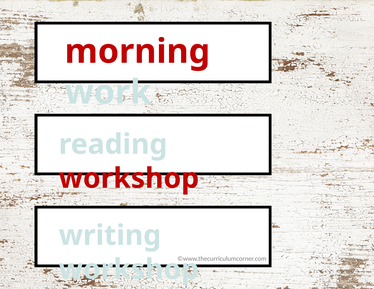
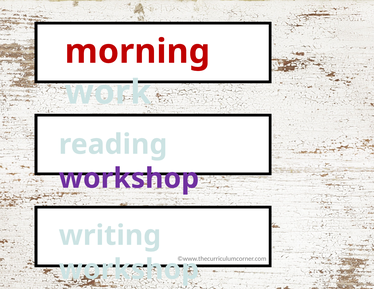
workshop at (129, 178) colour: red -> purple
